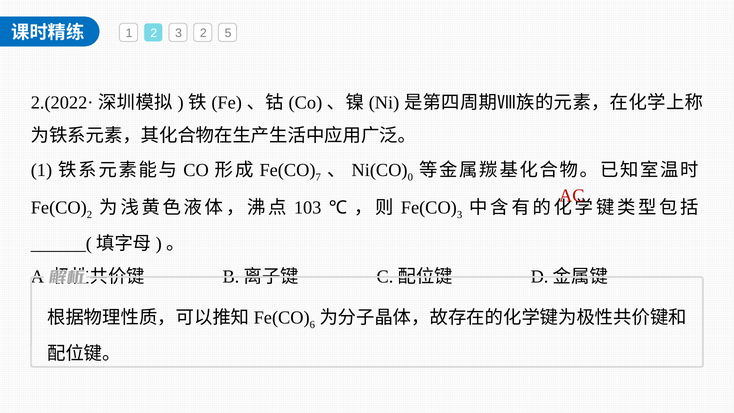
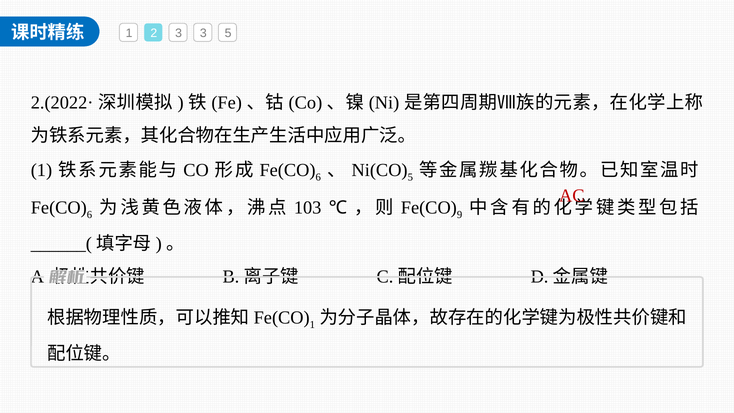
3 2: 2 -> 3
7 at (318, 177): 7 -> 6
0 at (410, 177): 0 -> 5
2 at (90, 215): 2 -> 6
3 at (460, 215): 3 -> 9
6 at (312, 325): 6 -> 1
